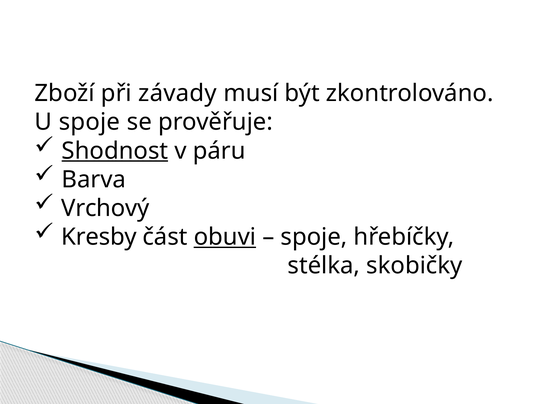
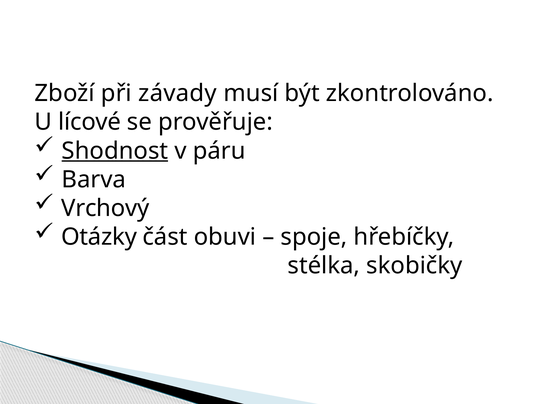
U spoje: spoje -> lícové
Kresby: Kresby -> Otázky
obuvi underline: present -> none
